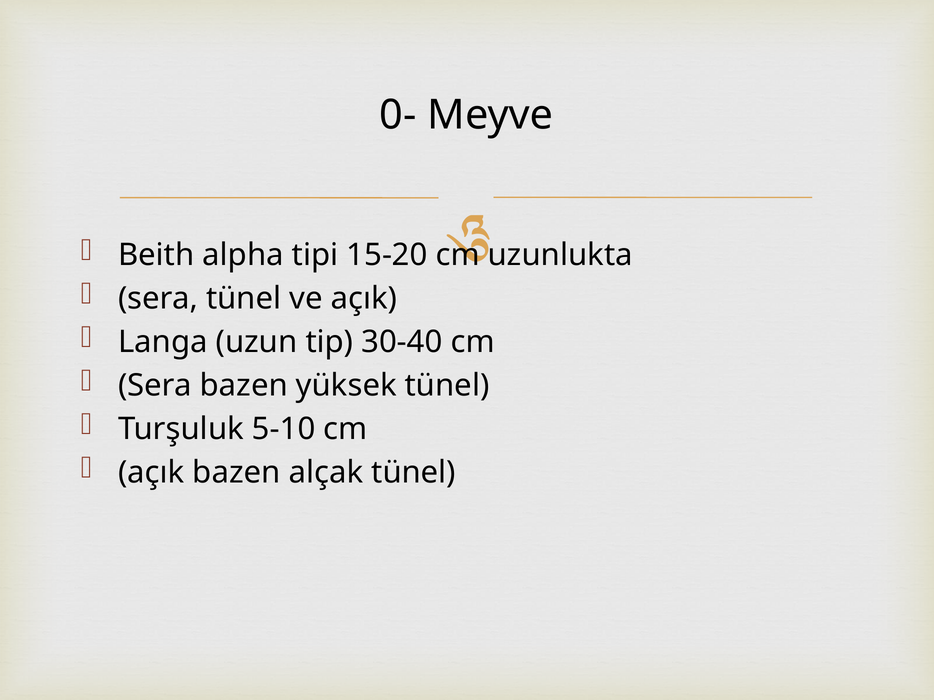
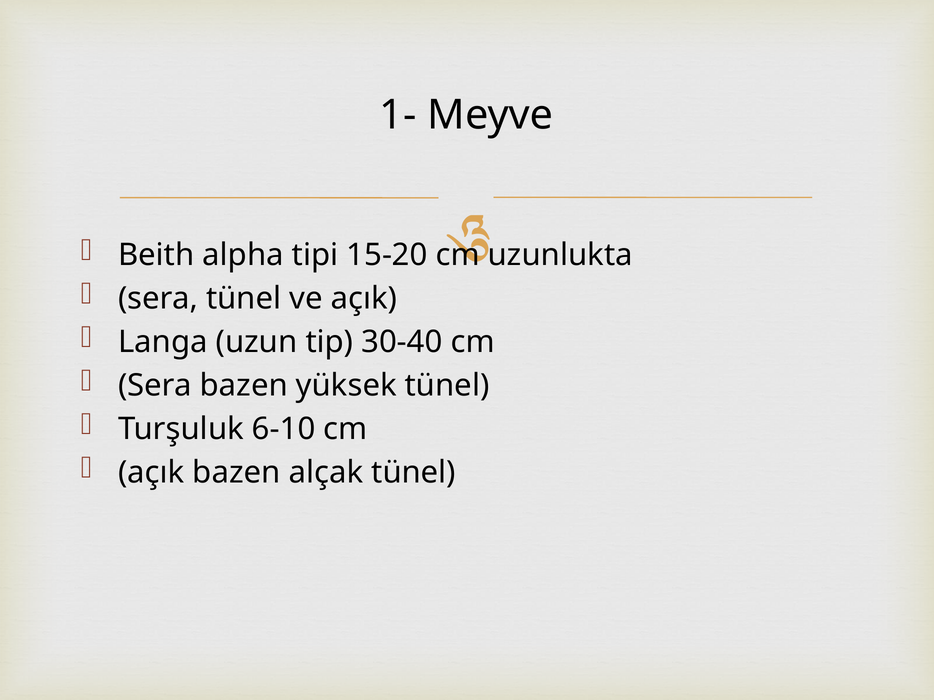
0-: 0- -> 1-
5-10: 5-10 -> 6-10
